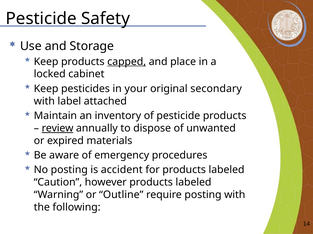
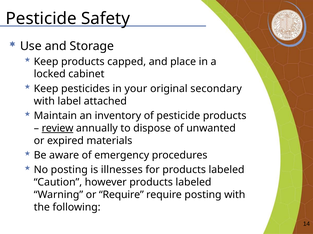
capped underline: present -> none
accident: accident -> illnesses
or Outline: Outline -> Require
